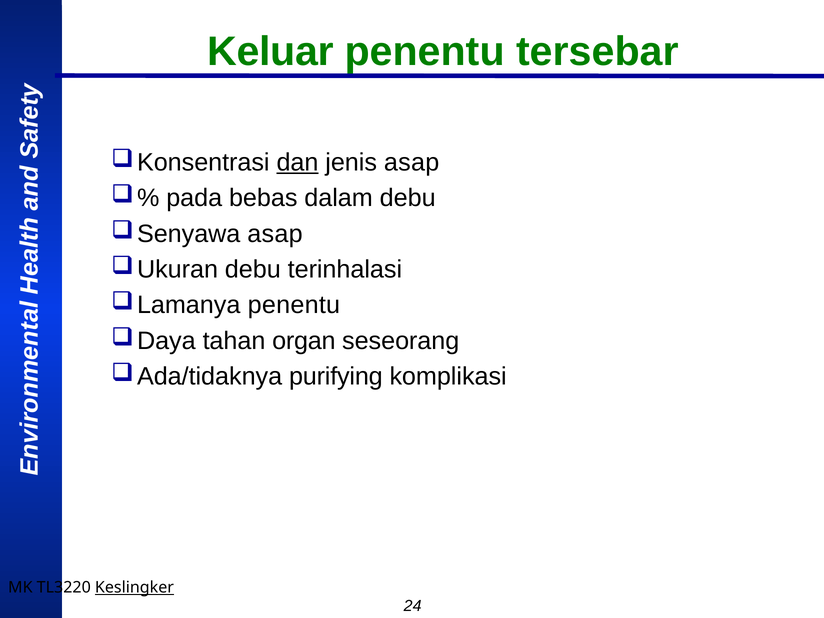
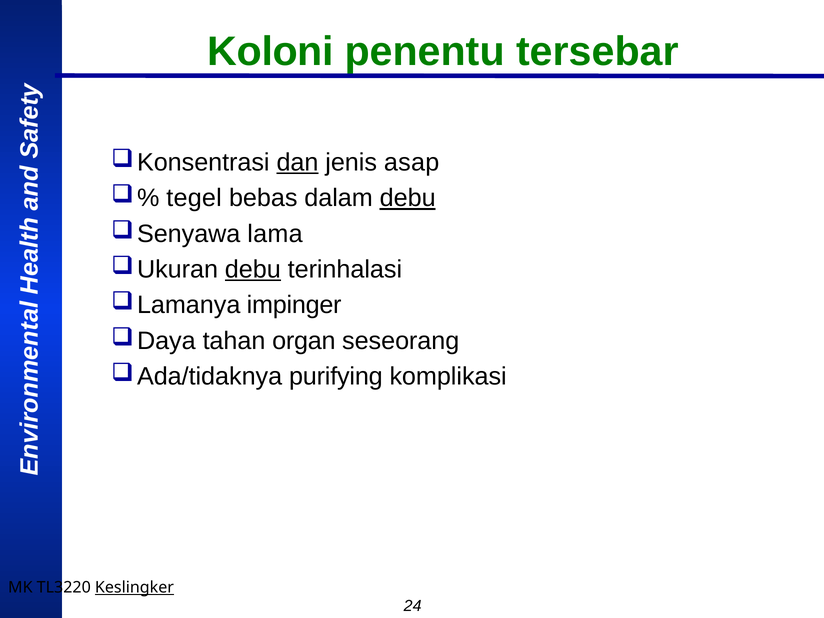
Keluar: Keluar -> Koloni
pada: pada -> tegel
debu at (408, 198) underline: none -> present
asap at (275, 234): asap -> lama
debu at (253, 269) underline: none -> present
penentu at (294, 305): penentu -> impinger
